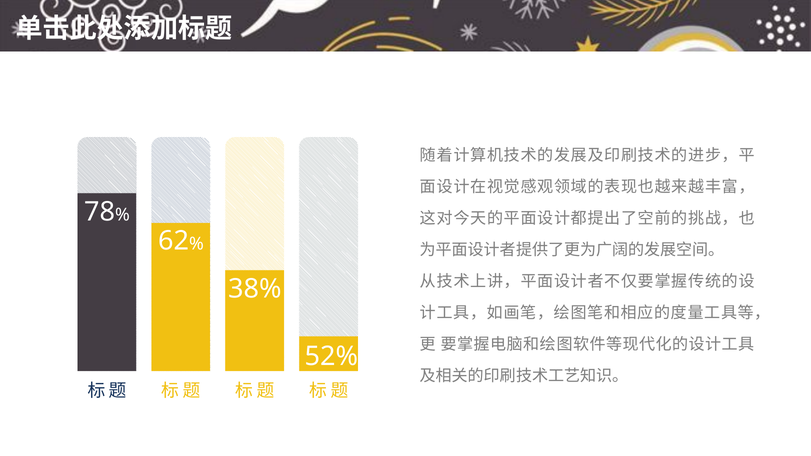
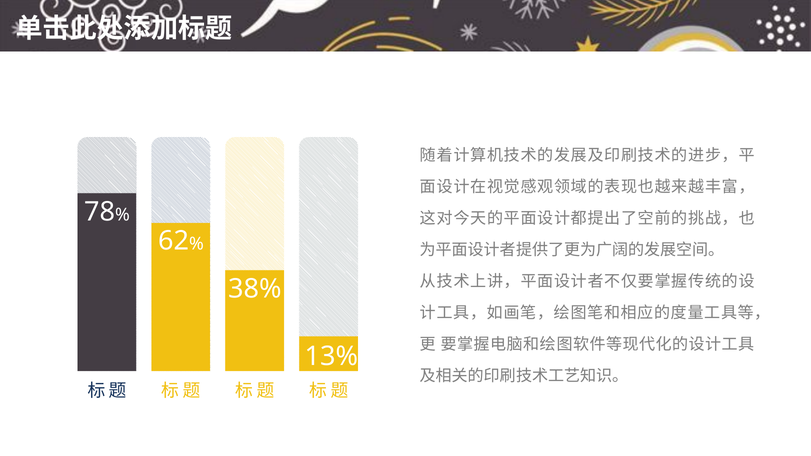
52%: 52% -> 13%
